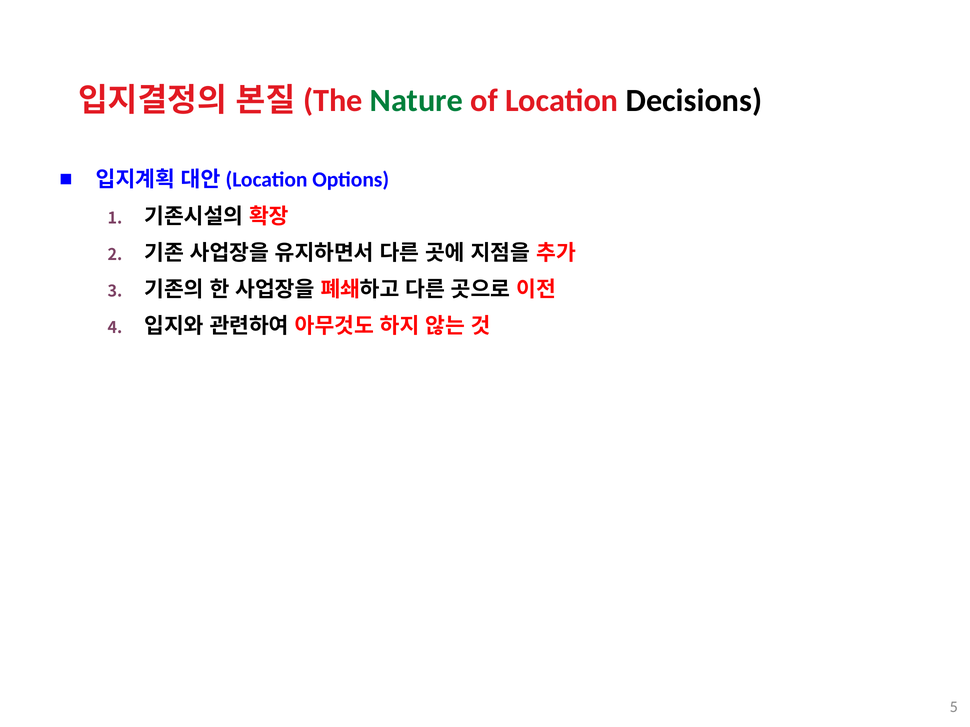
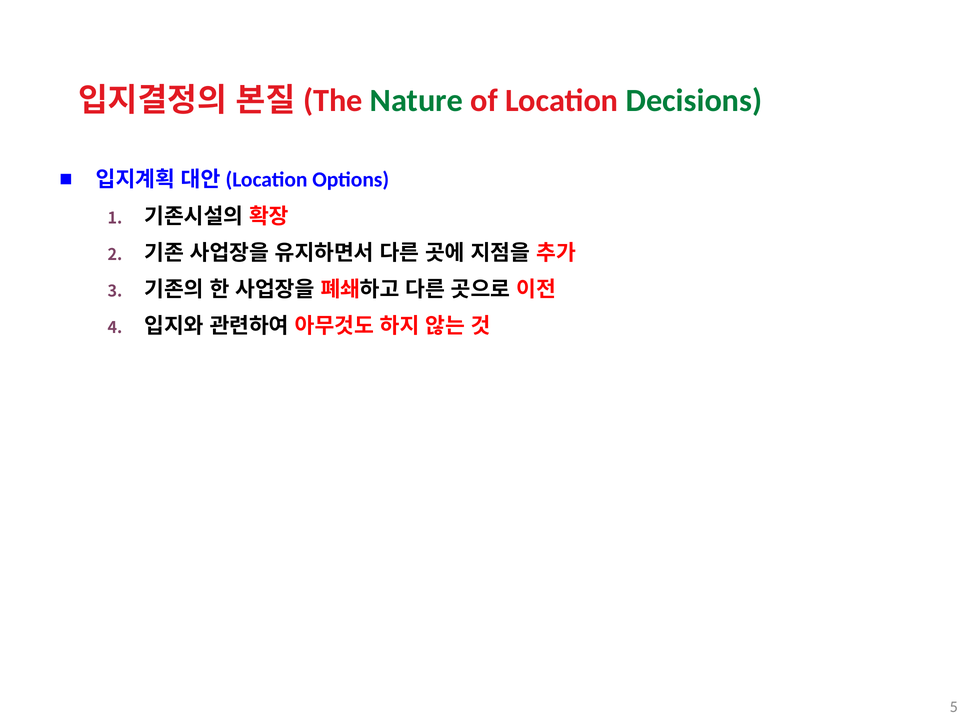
Decisions colour: black -> green
